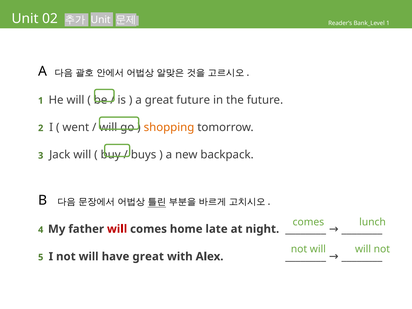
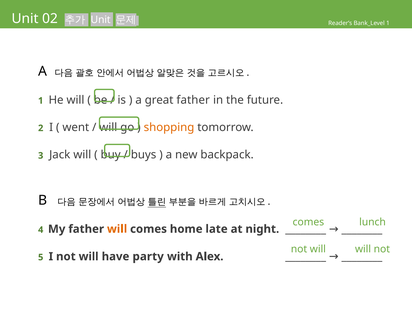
great future: future -> father
will at (117, 229) colour: red -> orange
have great: great -> party
